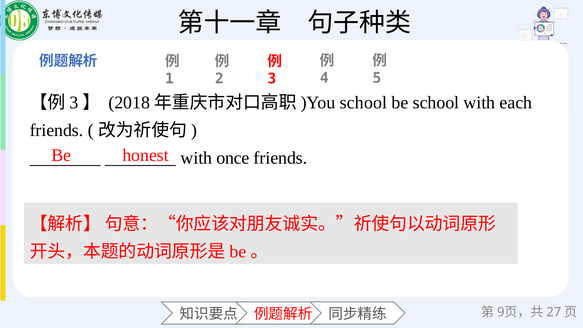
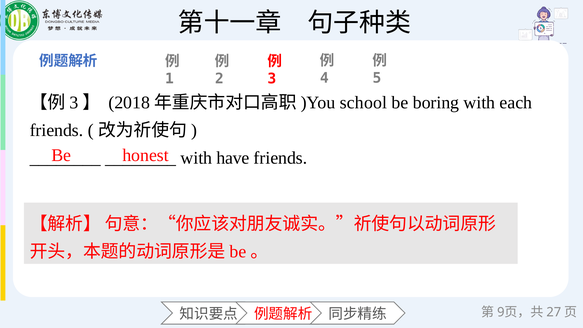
be school: school -> boring
once: once -> have
